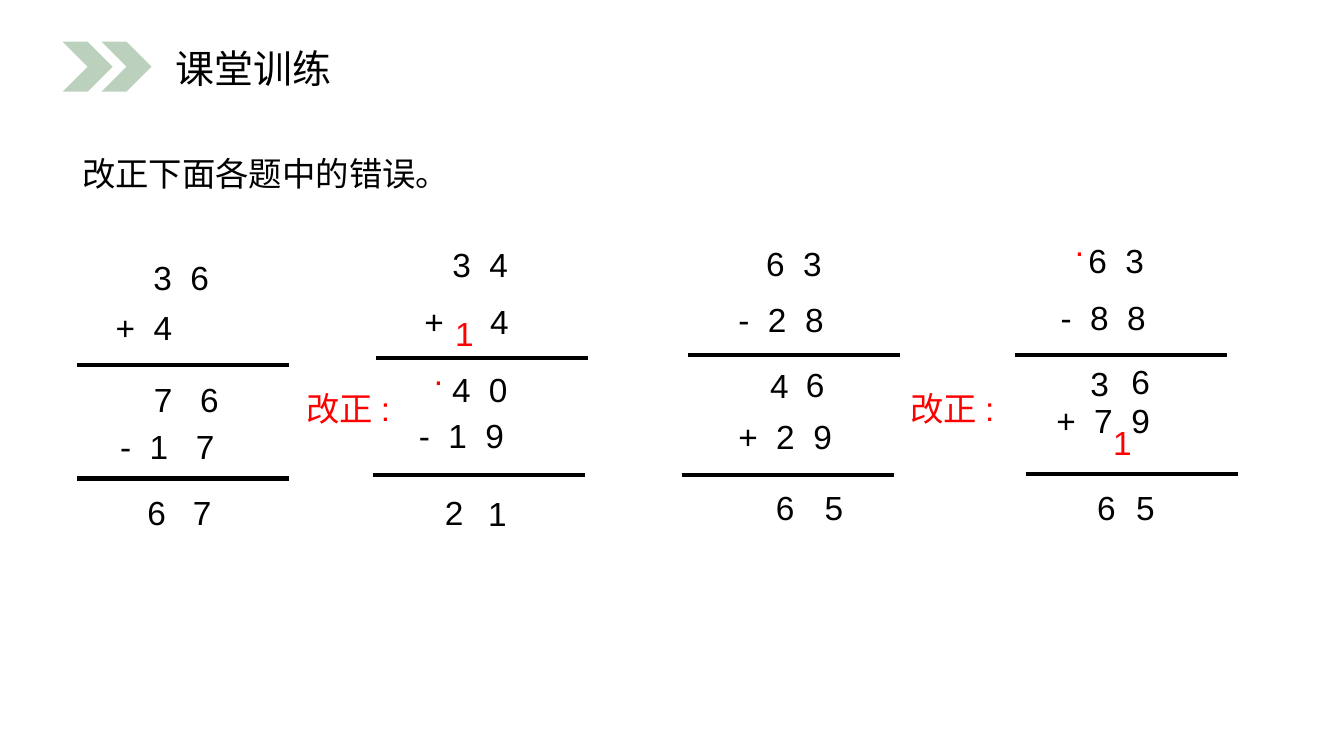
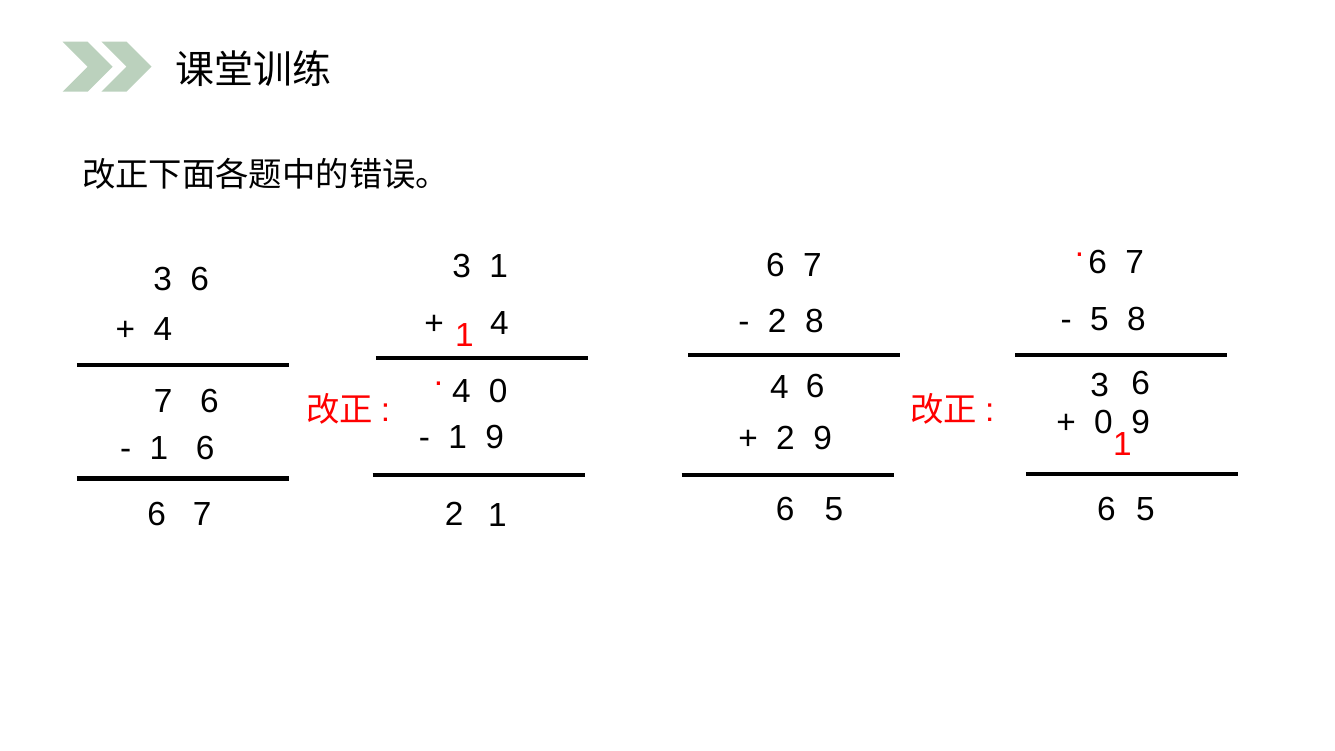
3 at (1135, 262): 3 -> 7
3 at (812, 265): 3 -> 7
3 4: 4 -> 1
8 at (1099, 319): 8 -> 5
7 at (1104, 423): 7 -> 0
1 7: 7 -> 6
